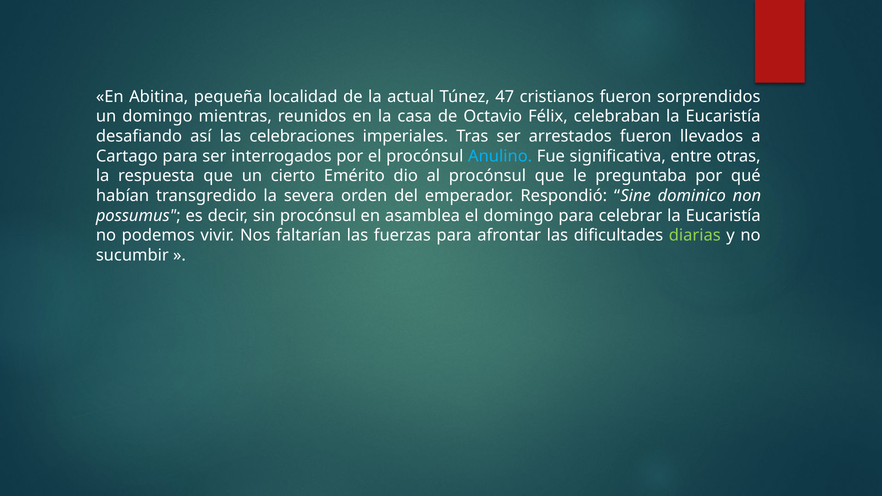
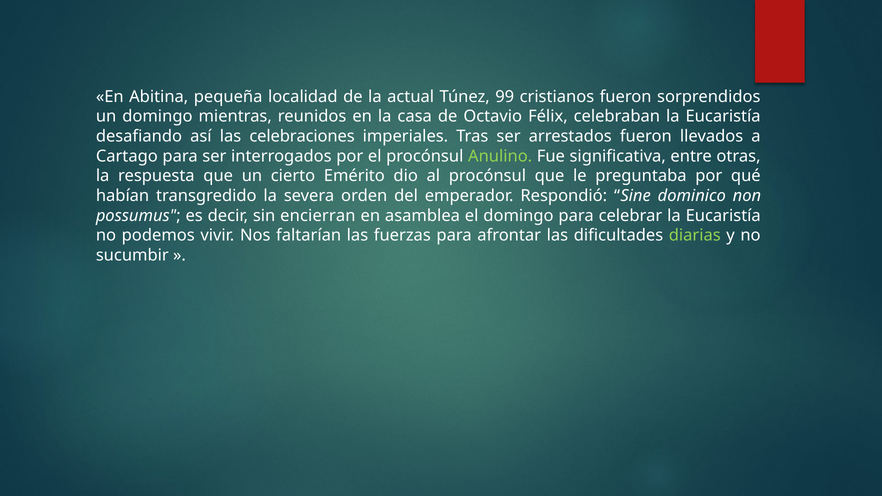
47: 47 -> 99
Anulino colour: light blue -> light green
sin procónsul: procónsul -> encierran
